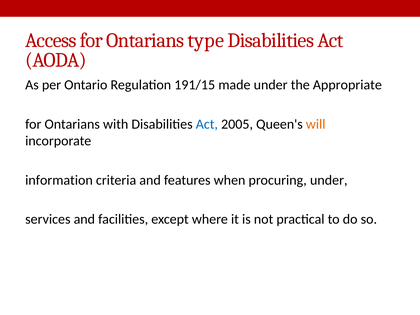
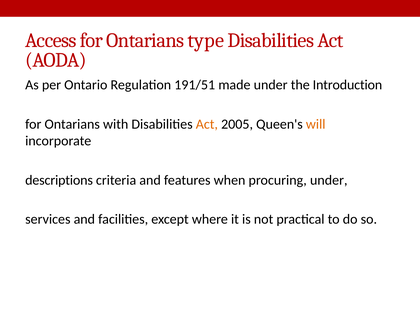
191/15: 191/15 -> 191/51
Appropriate: Appropriate -> Introduction
Act at (207, 124) colour: blue -> orange
information: information -> descriptions
